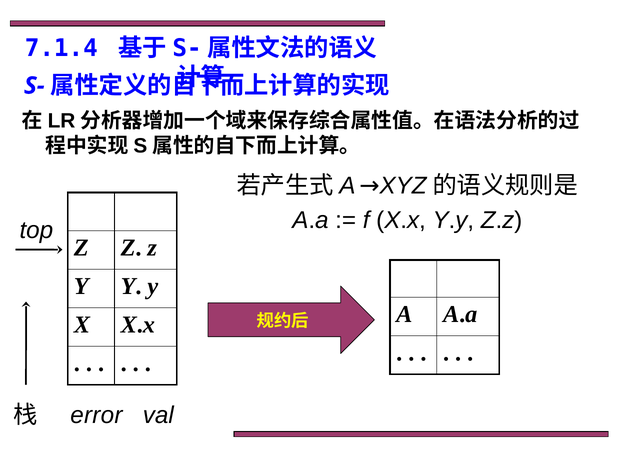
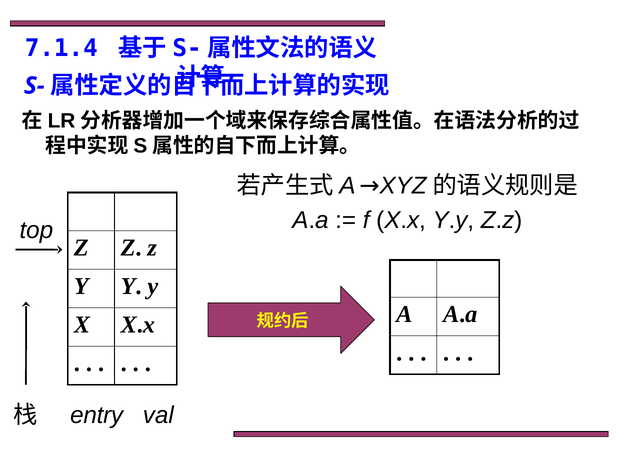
error: error -> entry
